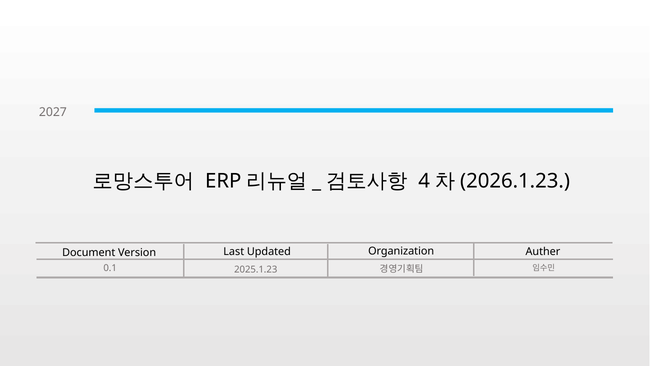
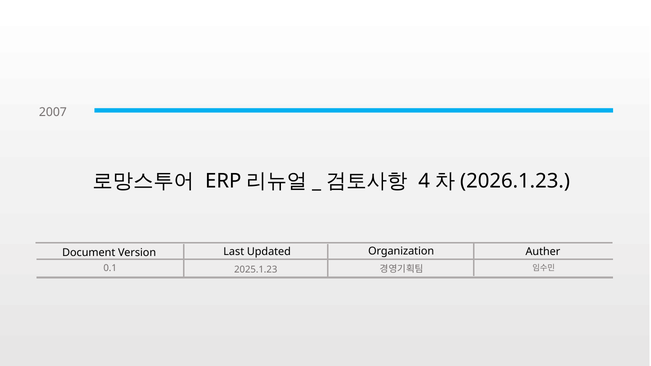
2027: 2027 -> 2007
